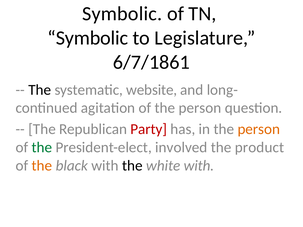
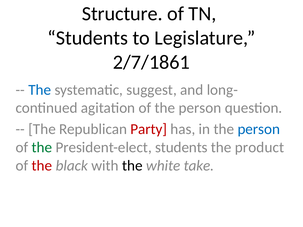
Symbolic at (122, 14): Symbolic -> Structure
Symbolic at (88, 38): Symbolic -> Students
6/7/1861: 6/7/1861 -> 2/7/1861
The at (40, 90) colour: black -> blue
website: website -> suggest
person at (259, 129) colour: orange -> blue
President-elect involved: involved -> students
the at (42, 166) colour: orange -> red
white with: with -> take
